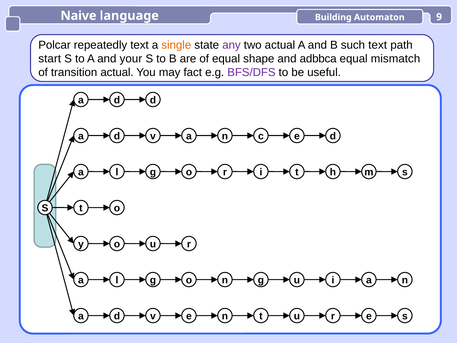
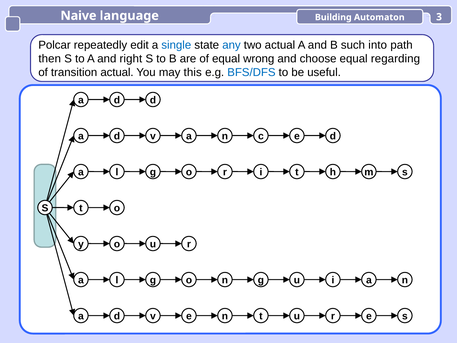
9: 9 -> 3
repeatedly text: text -> edit
single colour: orange -> blue
any colour: purple -> blue
such text: text -> into
start: start -> then
your: your -> right
shape: shape -> wrong
adbbca: adbbca -> choose
mismatch: mismatch -> regarding
fact: fact -> this
BFS/DFS colour: purple -> blue
